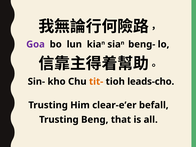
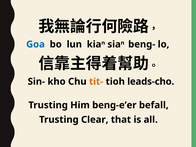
Goa colour: purple -> blue
clear-e’er: clear-e’er -> beng-e’er
Beng: Beng -> Clear
